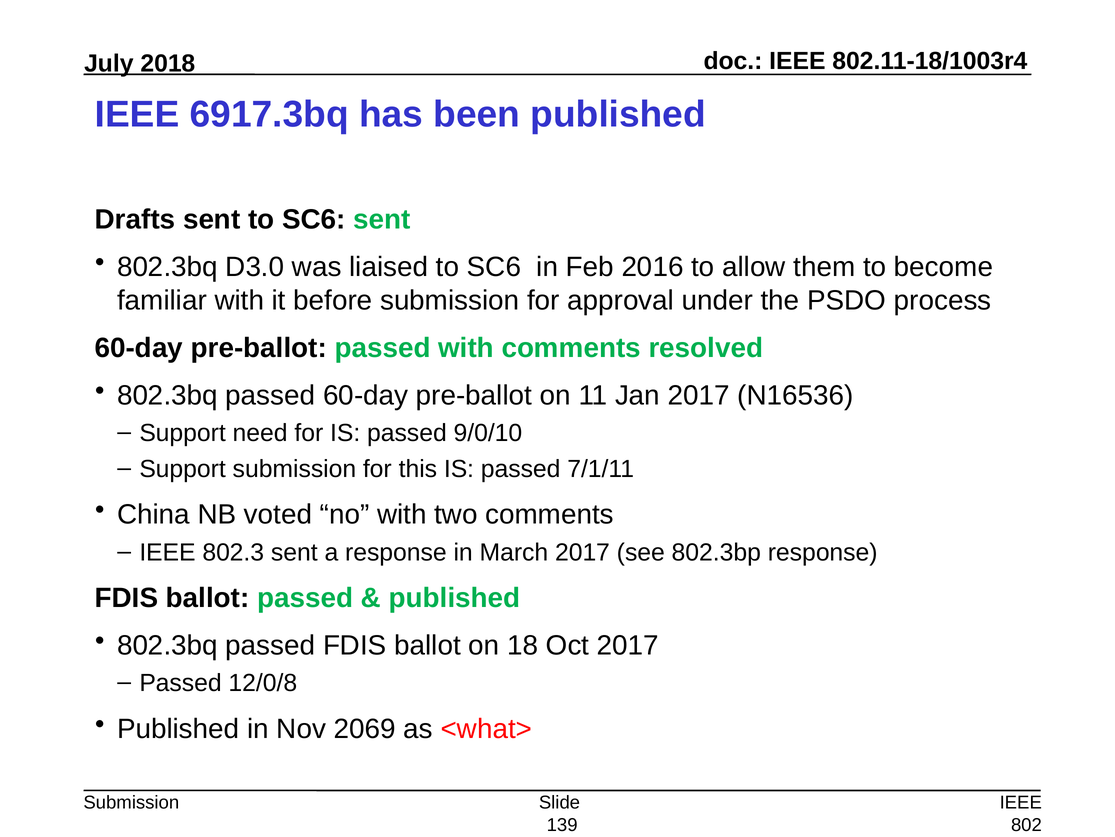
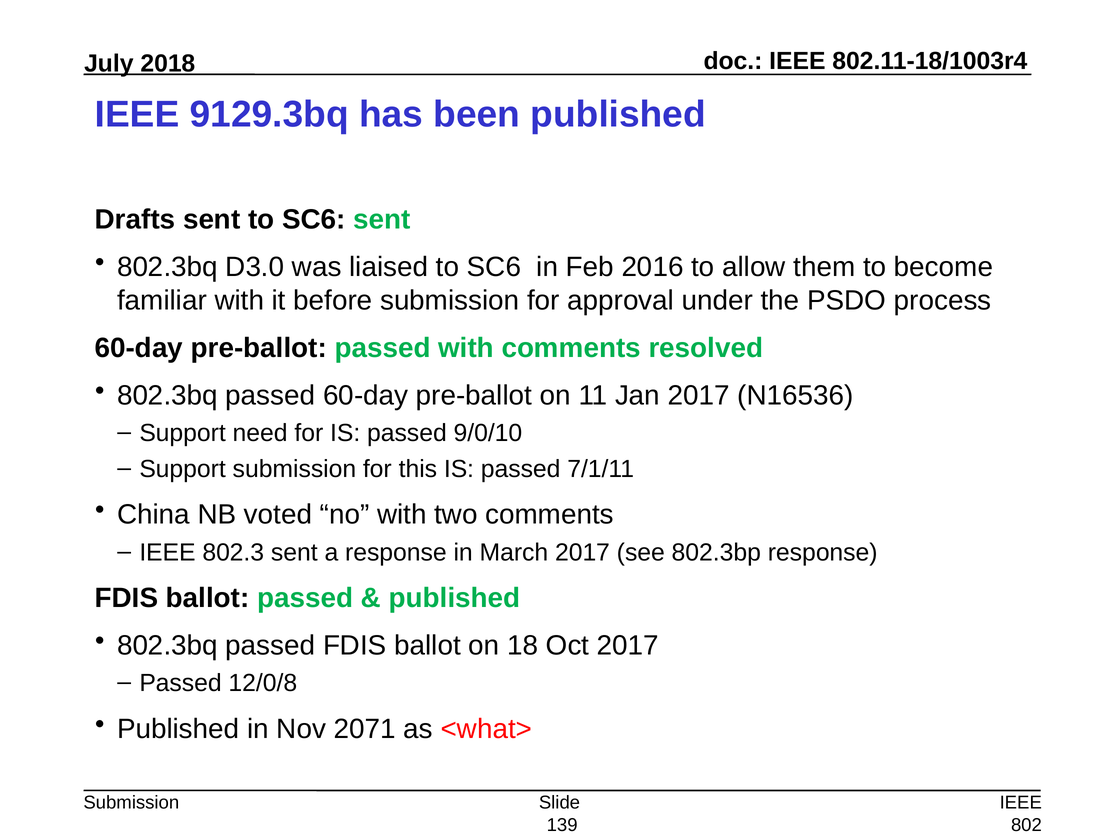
6917.3bq: 6917.3bq -> 9129.3bq
2069: 2069 -> 2071
